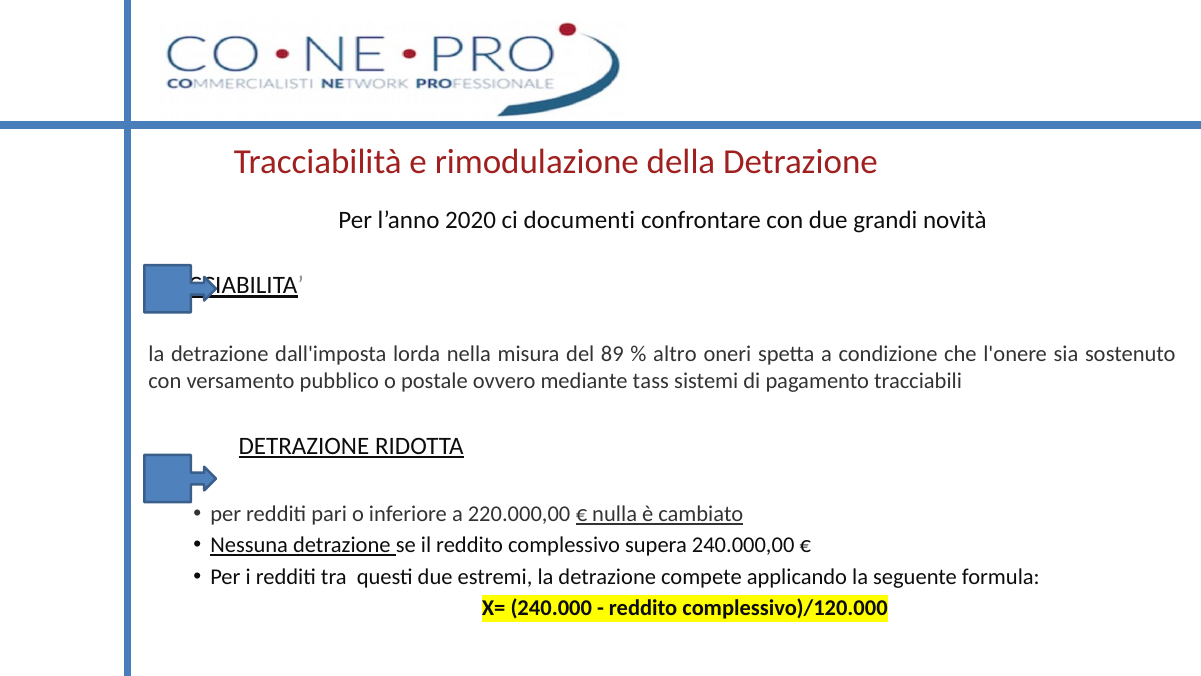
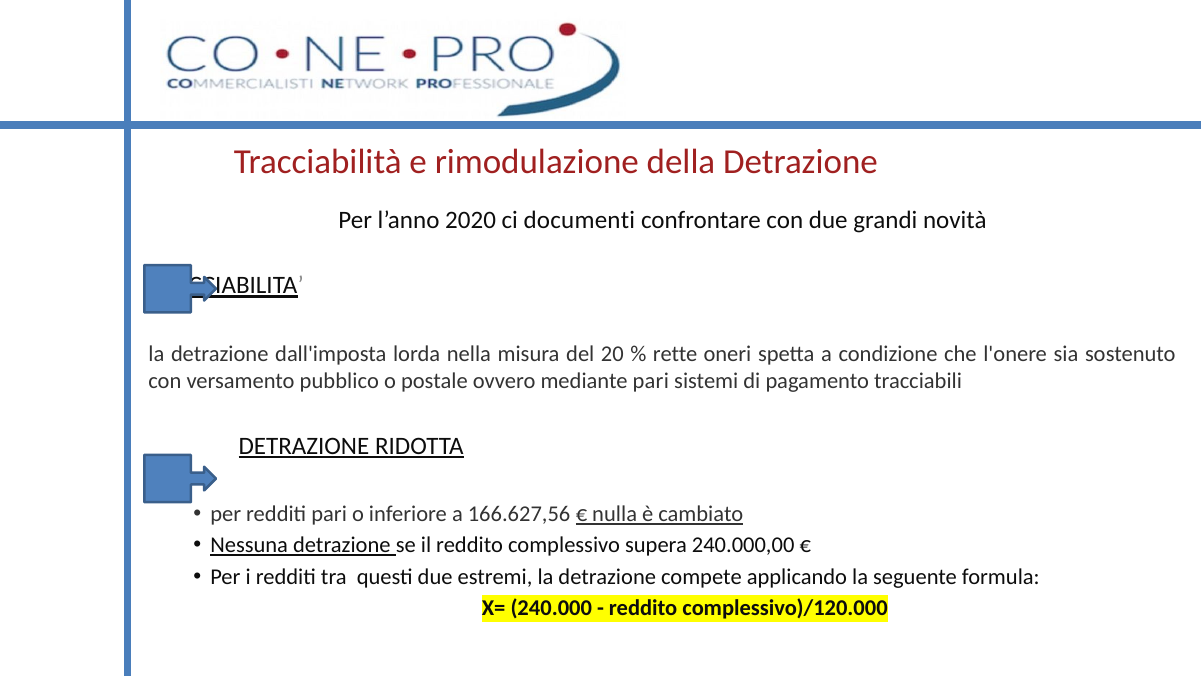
89: 89 -> 20
altro: altro -> rette
mediante tass: tass -> pari
220.000,00: 220.000,00 -> 166.627,56
